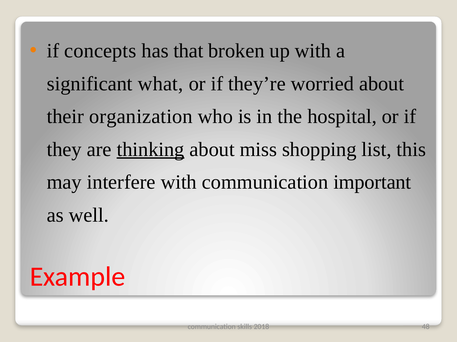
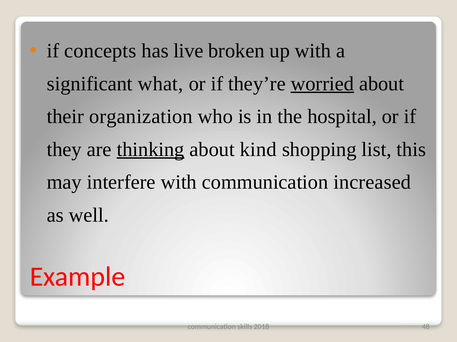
that: that -> live
worried underline: none -> present
miss: miss -> kind
important: important -> increased
